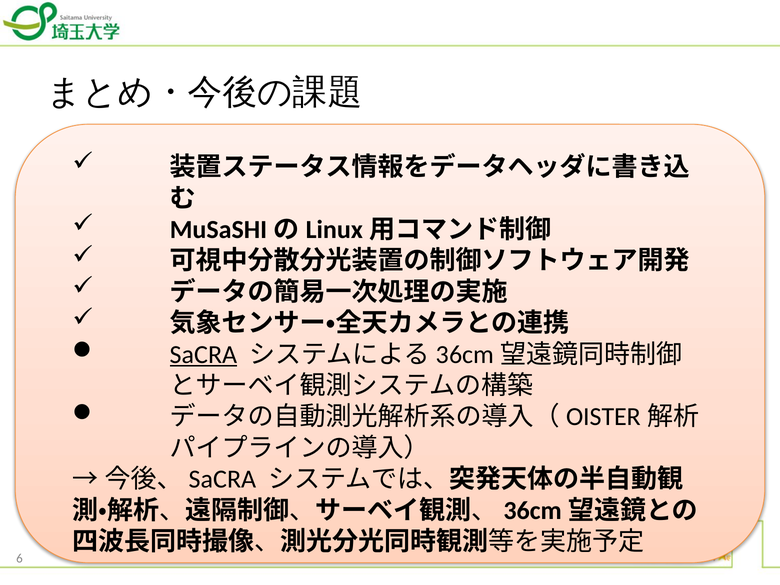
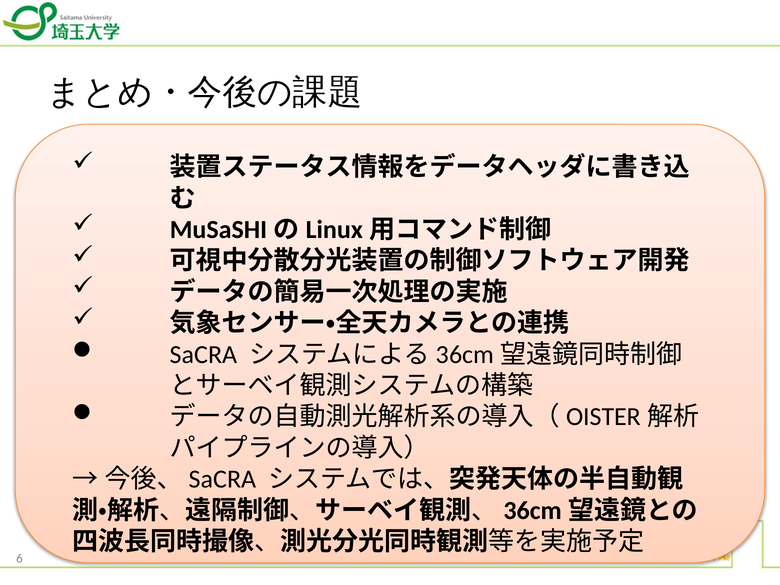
SaCRA underline: present -> none
